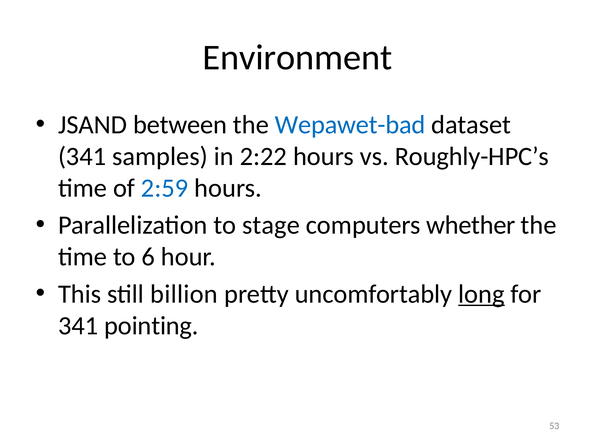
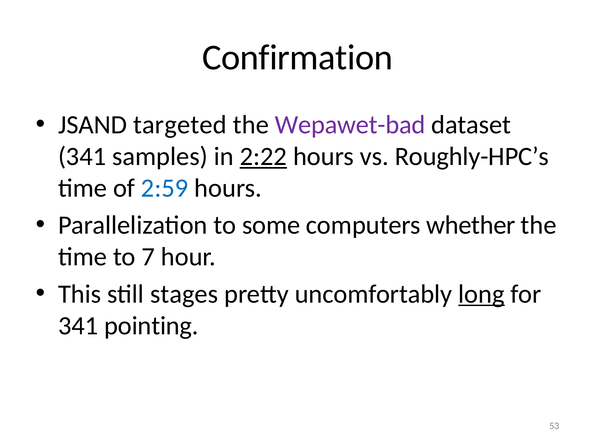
Environment: Environment -> Confirmation
between: between -> targeted
Wepawet-bad colour: blue -> purple
2:22 underline: none -> present
stage: stage -> some
6: 6 -> 7
billion: billion -> stages
